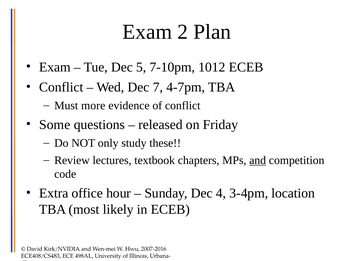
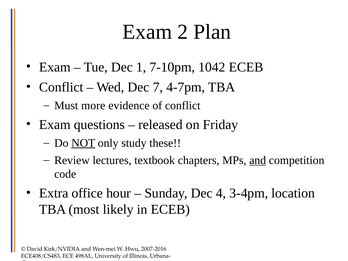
5: 5 -> 1
1012: 1012 -> 1042
Some at (55, 125): Some -> Exam
NOT underline: none -> present
